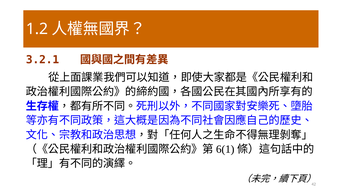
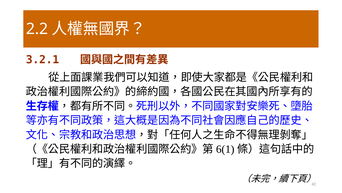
1.2: 1.2 -> 2.2
